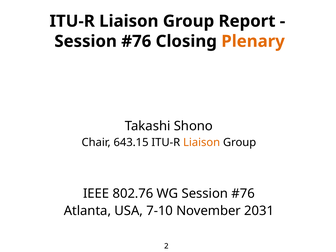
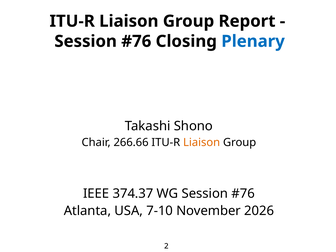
Plenary colour: orange -> blue
643.15: 643.15 -> 266.66
802.76: 802.76 -> 374.37
2031: 2031 -> 2026
